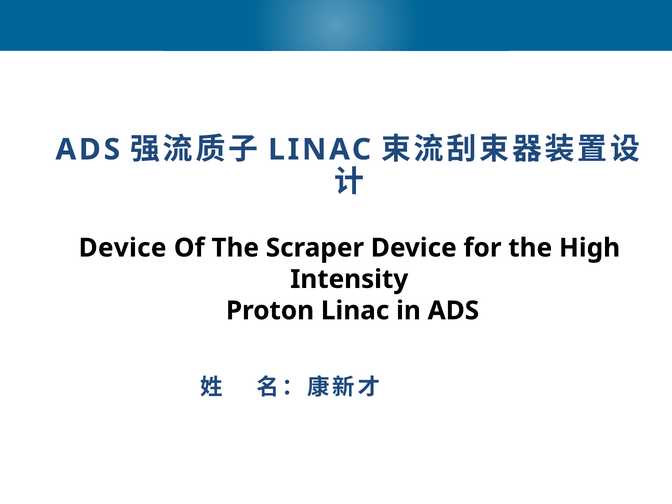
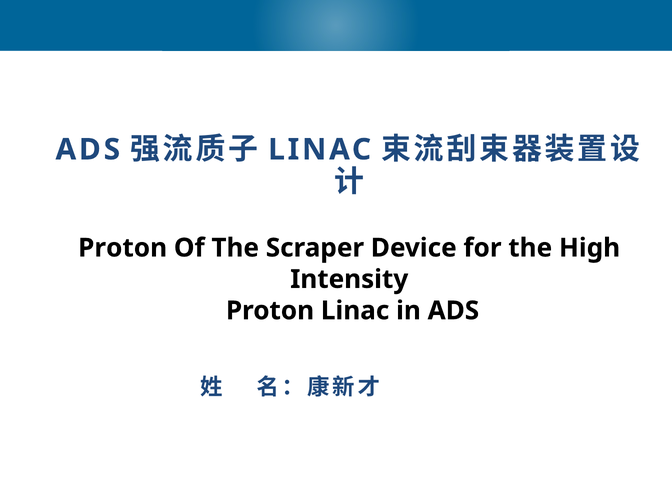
Device at (122, 248): Device -> Proton
